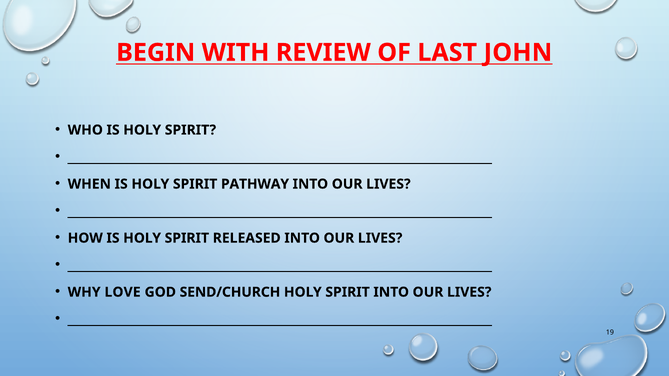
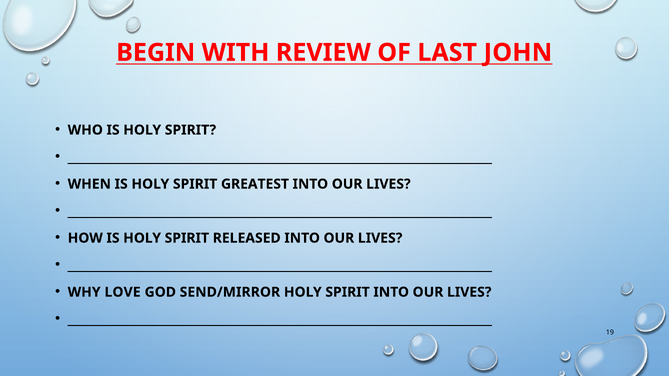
PATHWAY: PATHWAY -> GREATEST
SEND/CHURCH: SEND/CHURCH -> SEND/MIRROR
